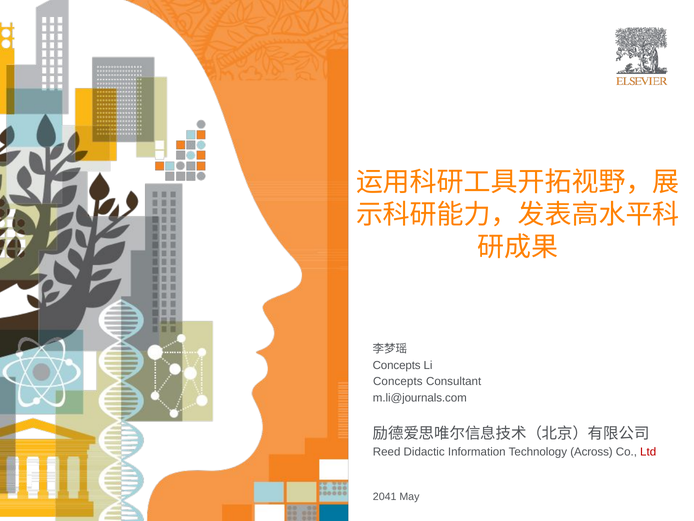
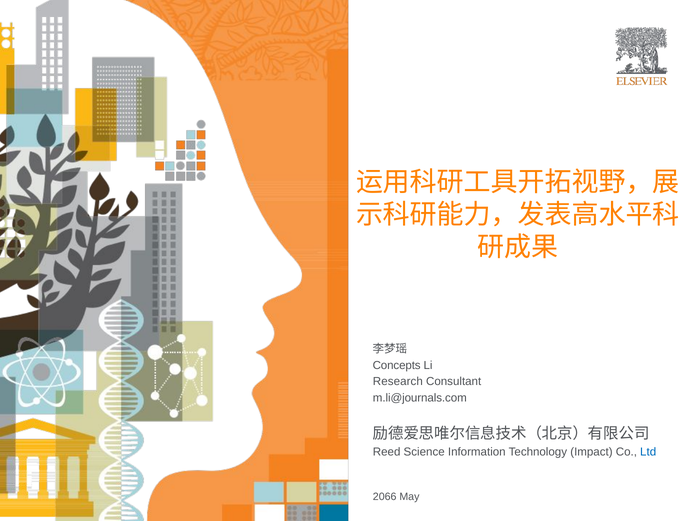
Concepts at (398, 381): Concepts -> Research
Didactic: Didactic -> Science
Across: Across -> Impact
Ltd colour: red -> blue
2041: 2041 -> 2066
